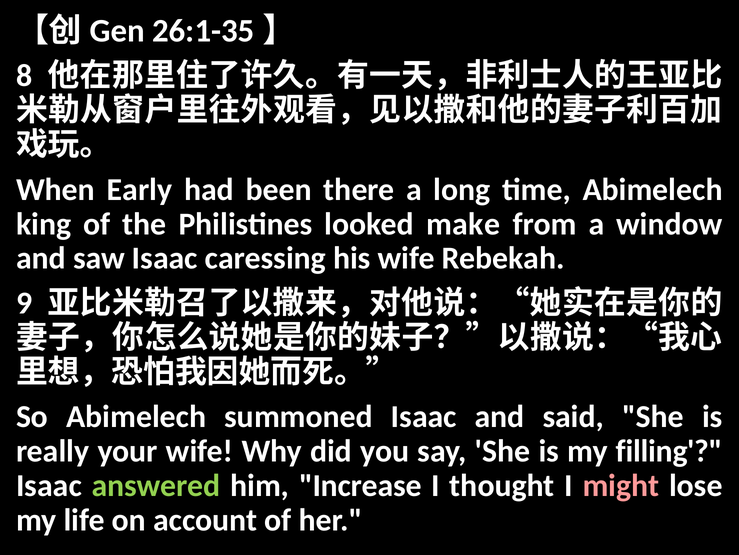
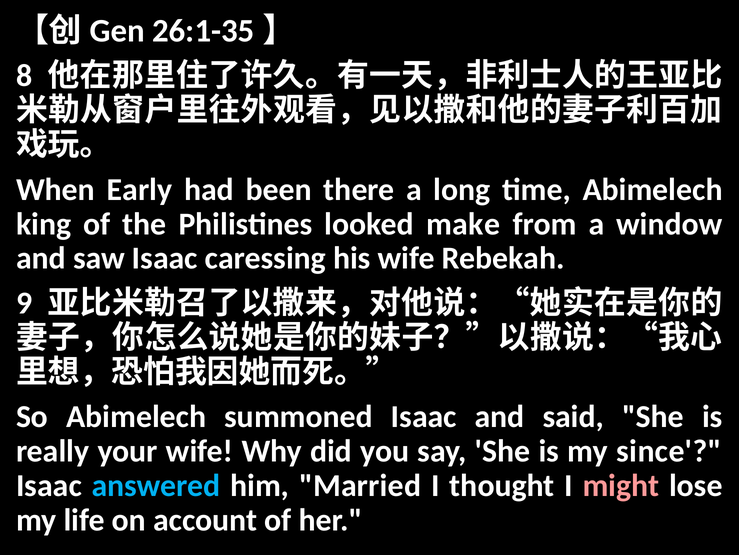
filling: filling -> since
answered colour: light green -> light blue
Increase: Increase -> Married
